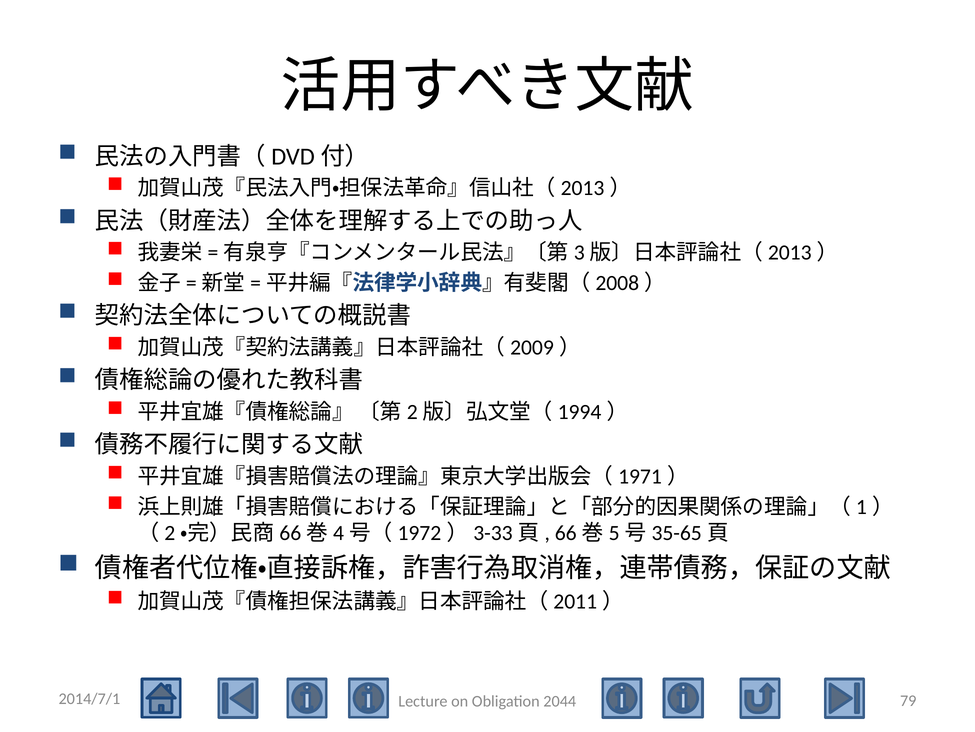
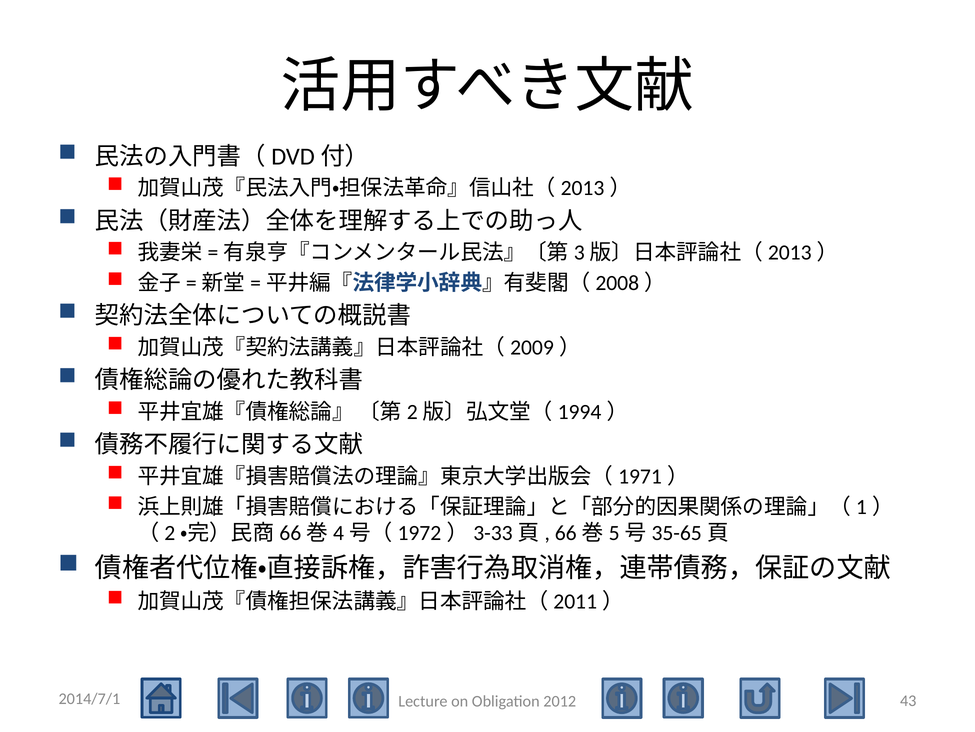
79: 79 -> 43
2044: 2044 -> 2012
